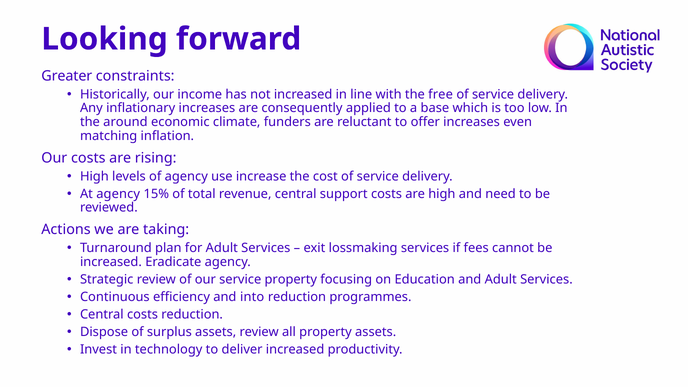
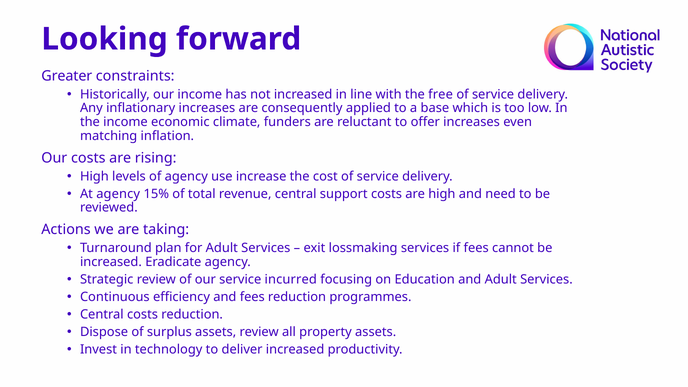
the around: around -> income
service property: property -> incurred
and into: into -> fees
